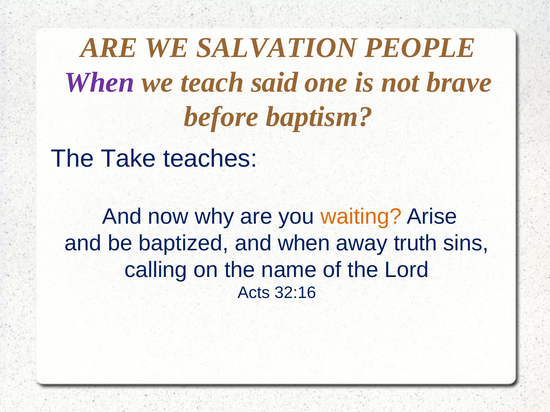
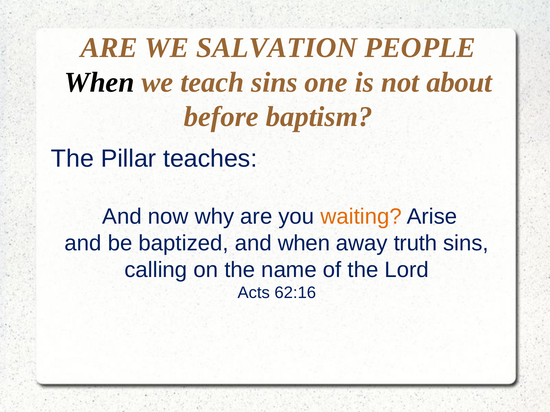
When at (99, 82) colour: purple -> black
teach said: said -> sins
brave: brave -> about
Take: Take -> Pillar
32:16: 32:16 -> 62:16
